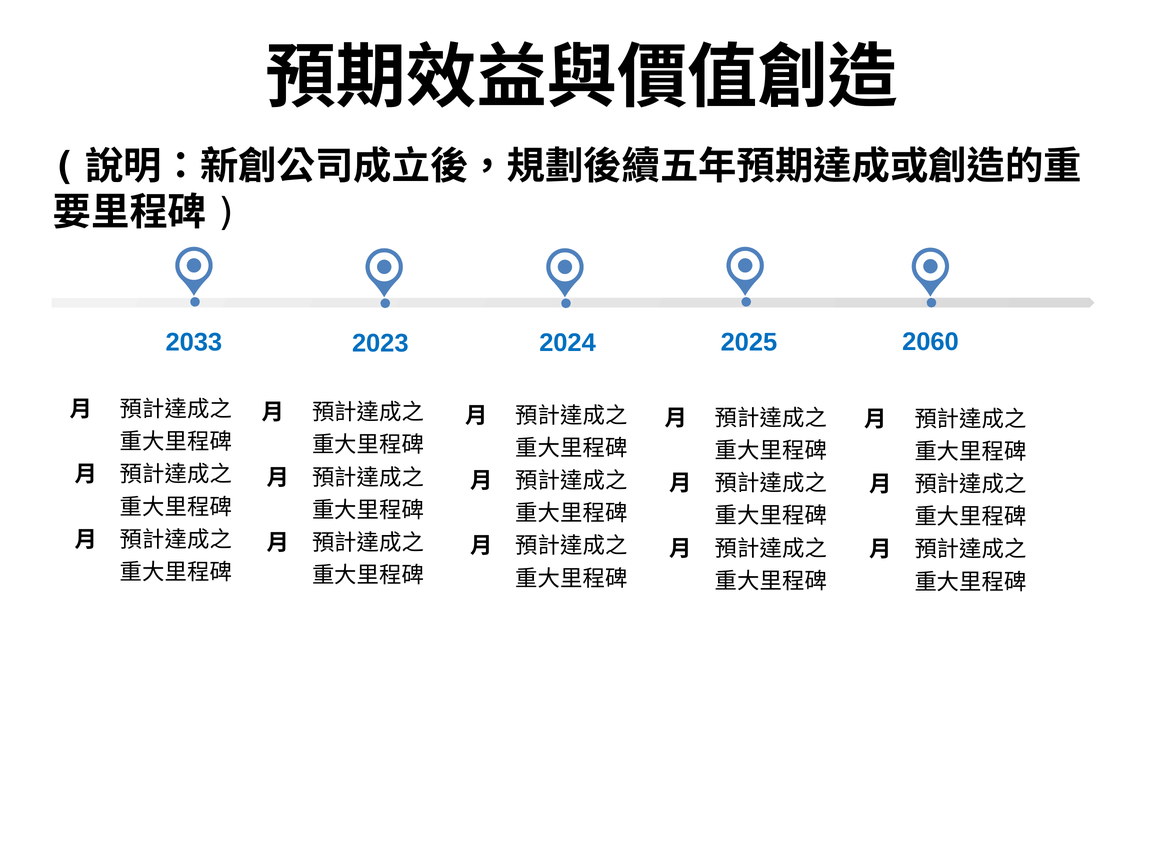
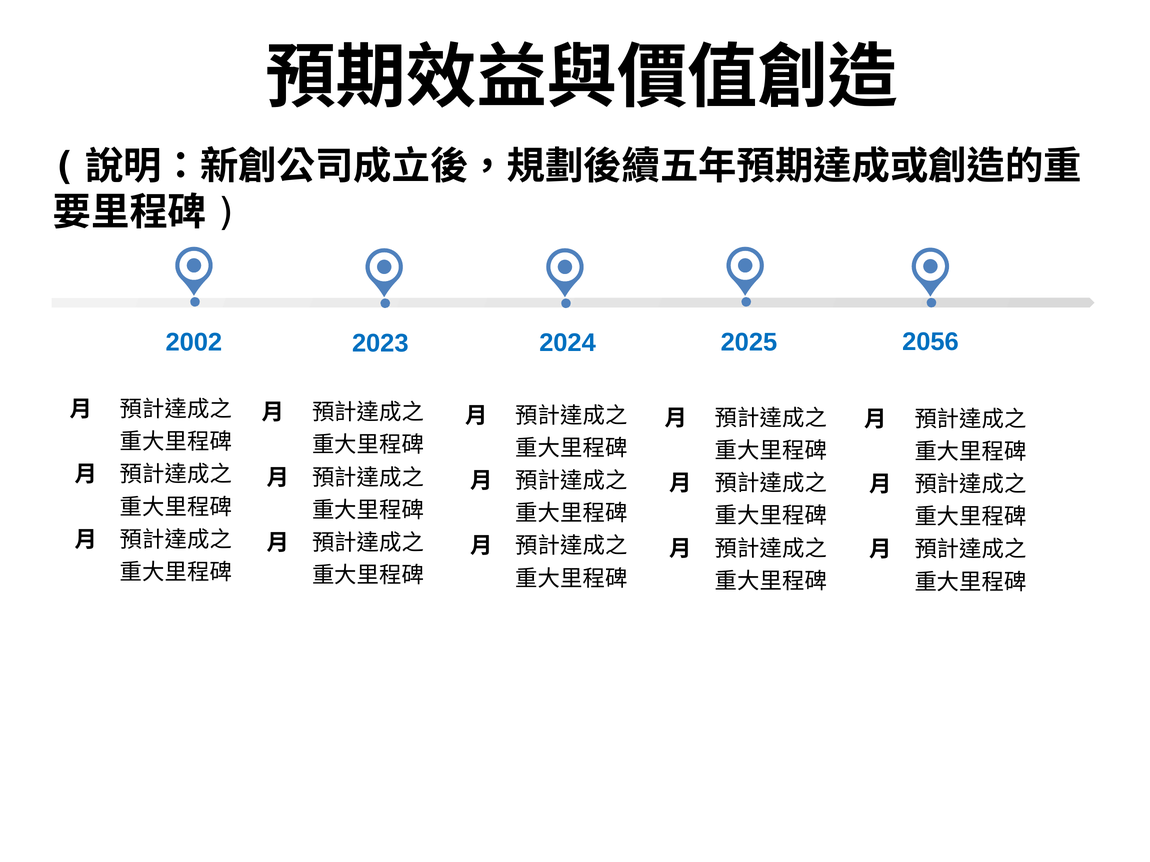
2033: 2033 -> 2002
2060: 2060 -> 2056
